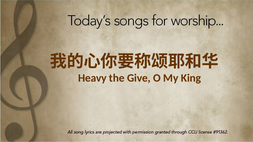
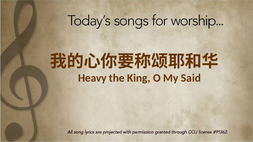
Give: Give -> King
King: King -> Said
